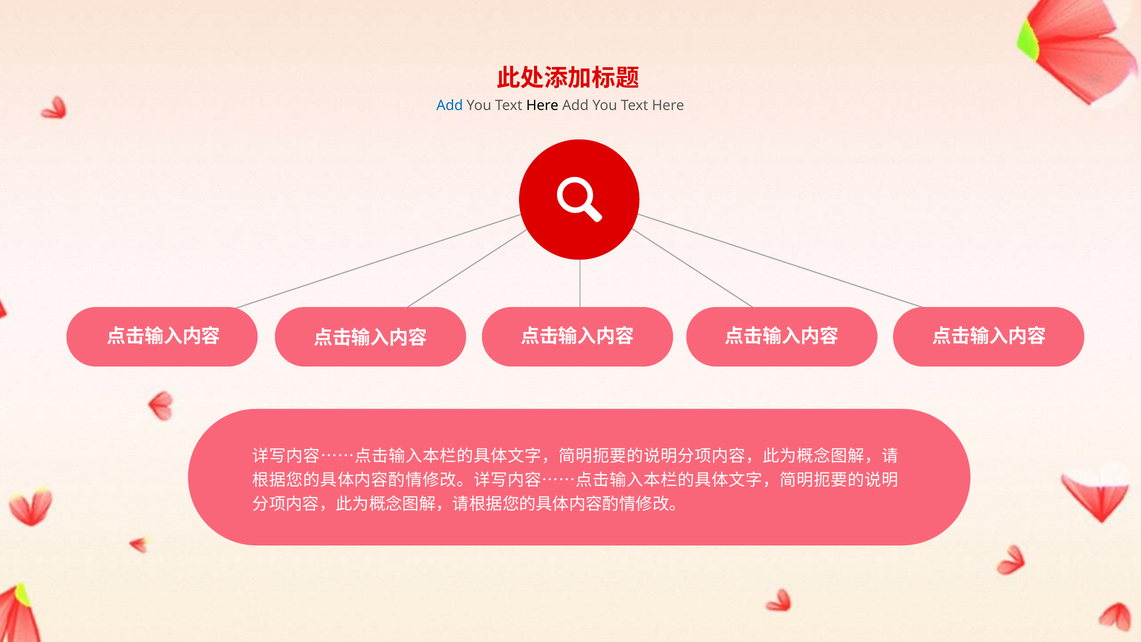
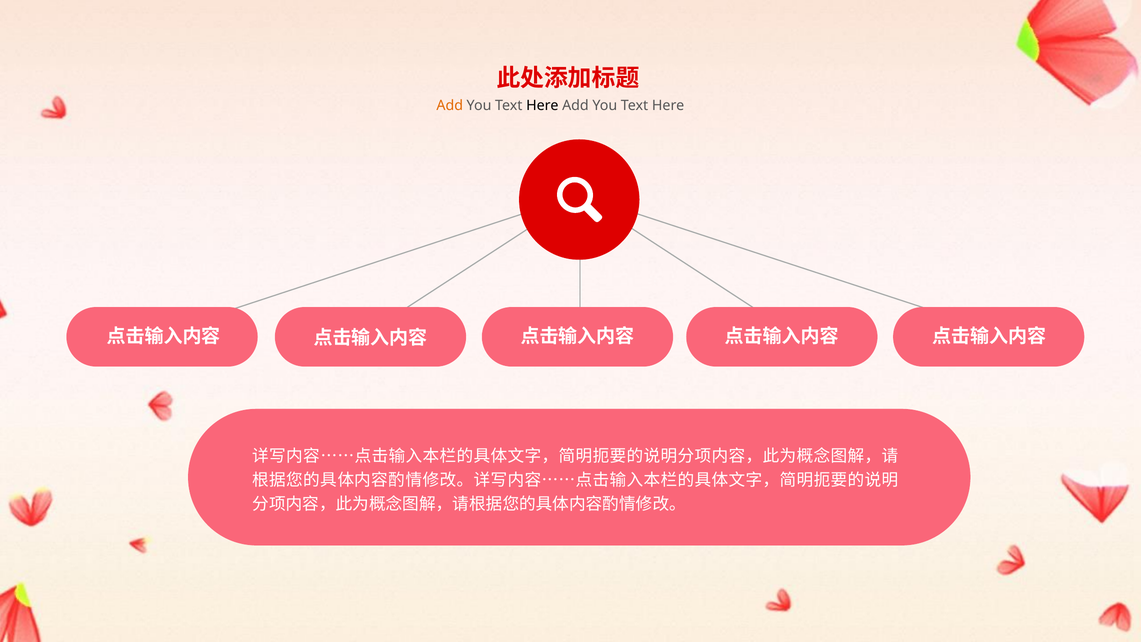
Add at (450, 105) colour: blue -> orange
